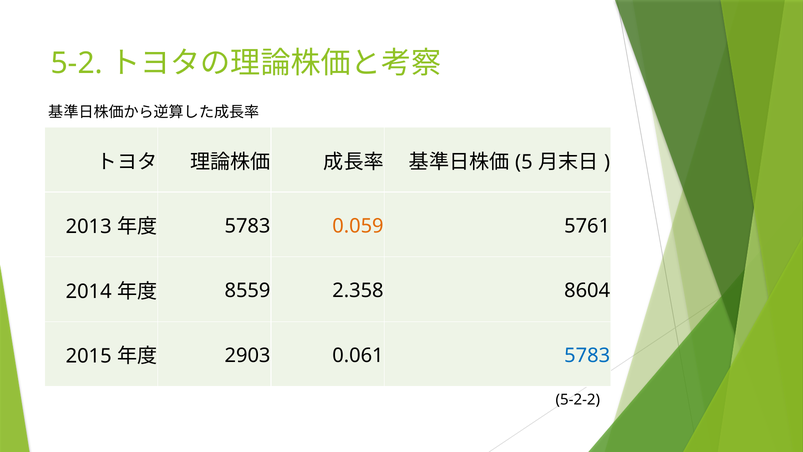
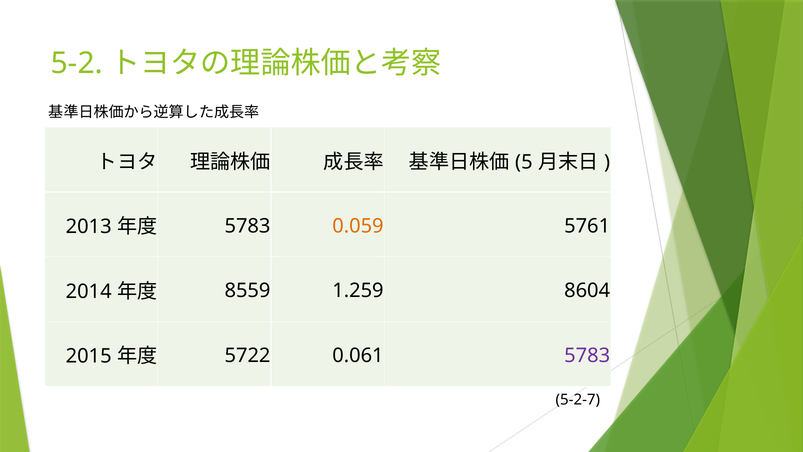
2.358: 2.358 -> 1.259
2903: 2903 -> 5722
5783 at (587, 355) colour: blue -> purple
5-2-2: 5-2-2 -> 5-2-7
